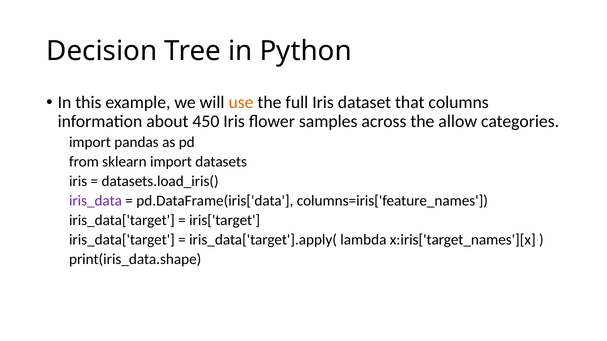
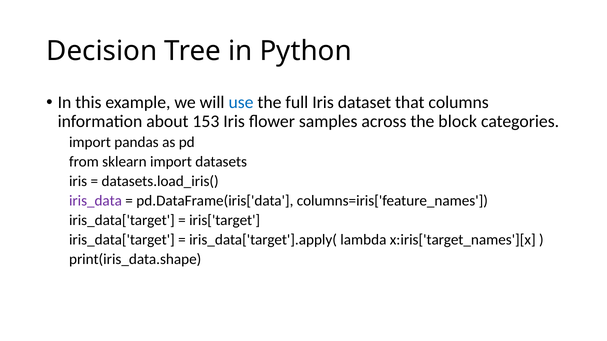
use colour: orange -> blue
450: 450 -> 153
allow: allow -> block
